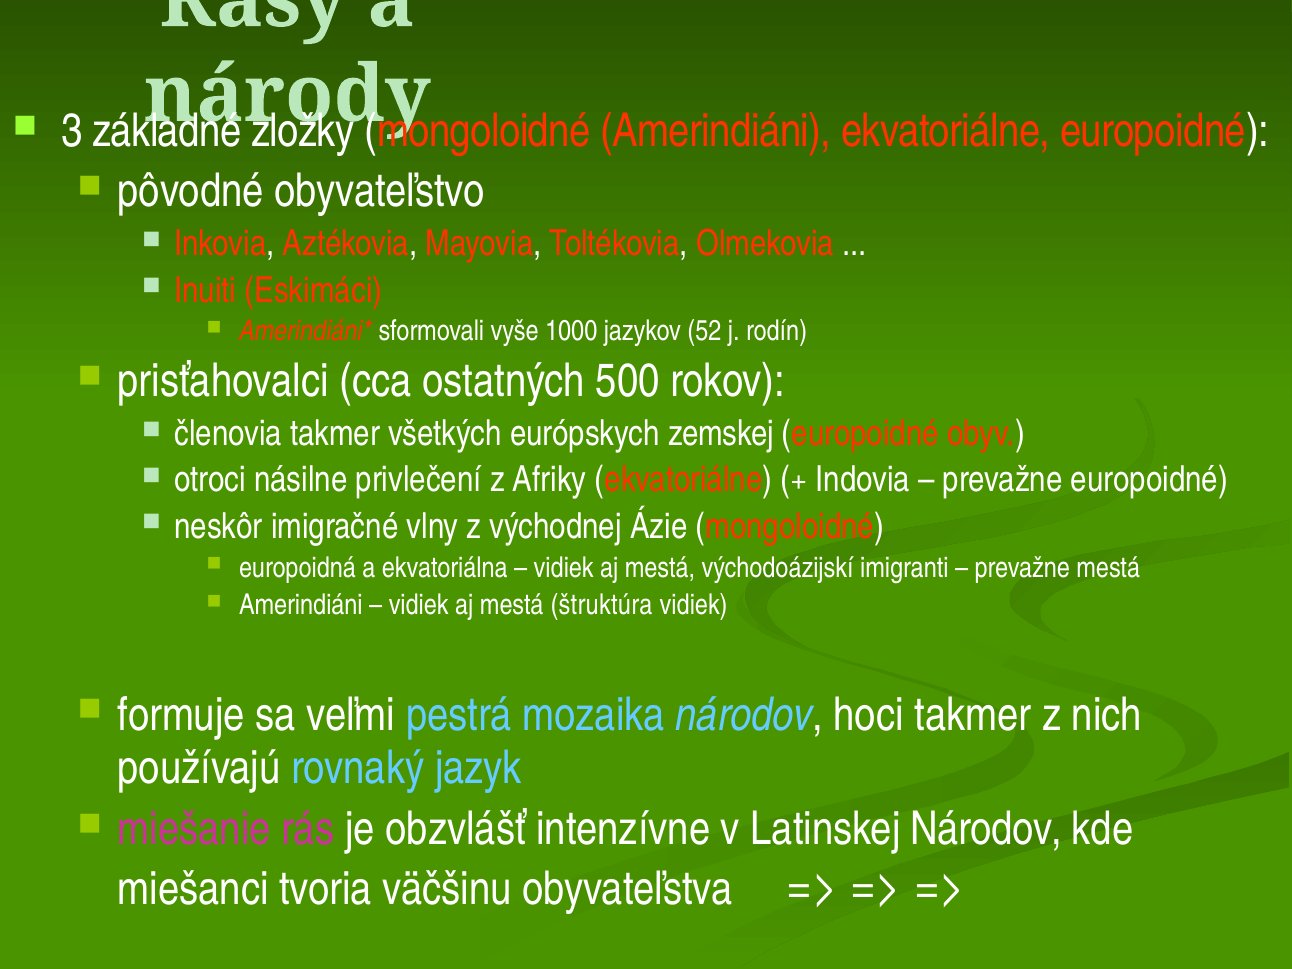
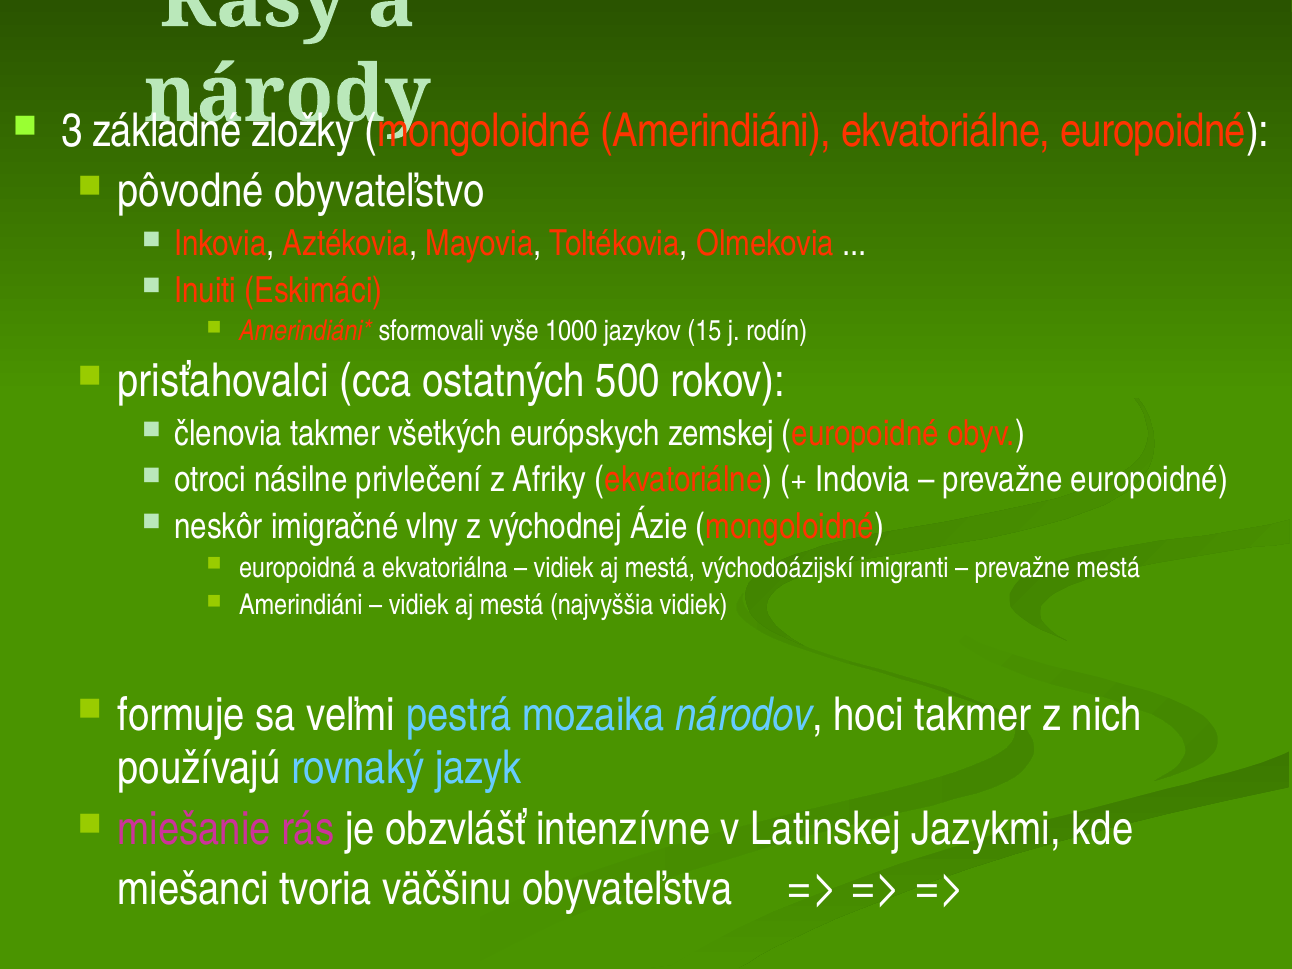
52: 52 -> 15
štruktúra: štruktúra -> najvyššia
Latinskej Národov: Národov -> Jazykmi
